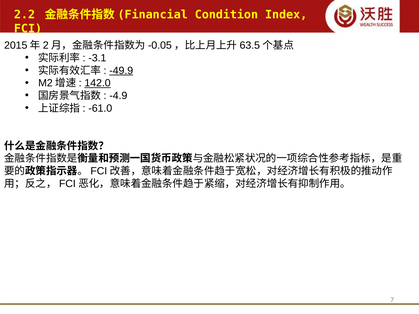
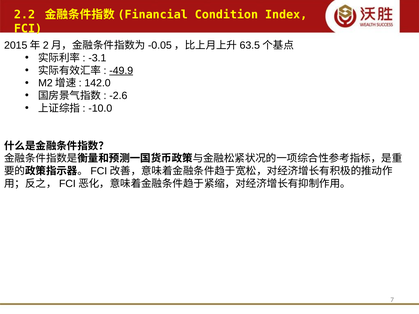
142.0 underline: present -> none
-4.9: -4.9 -> -2.6
-61.0: -61.0 -> -10.0
